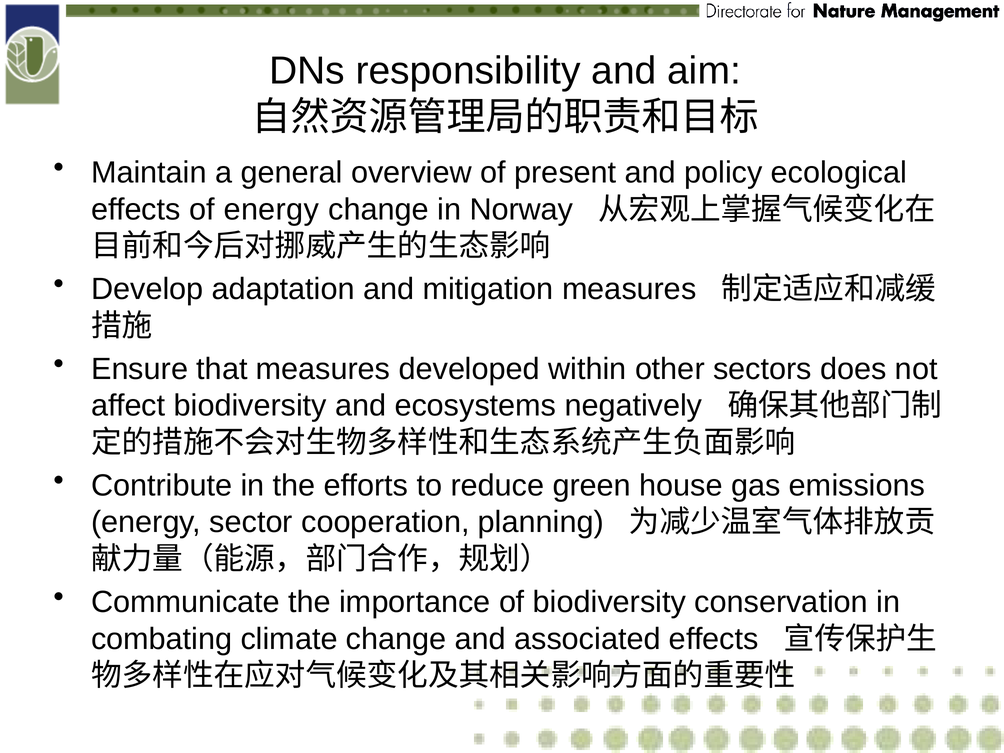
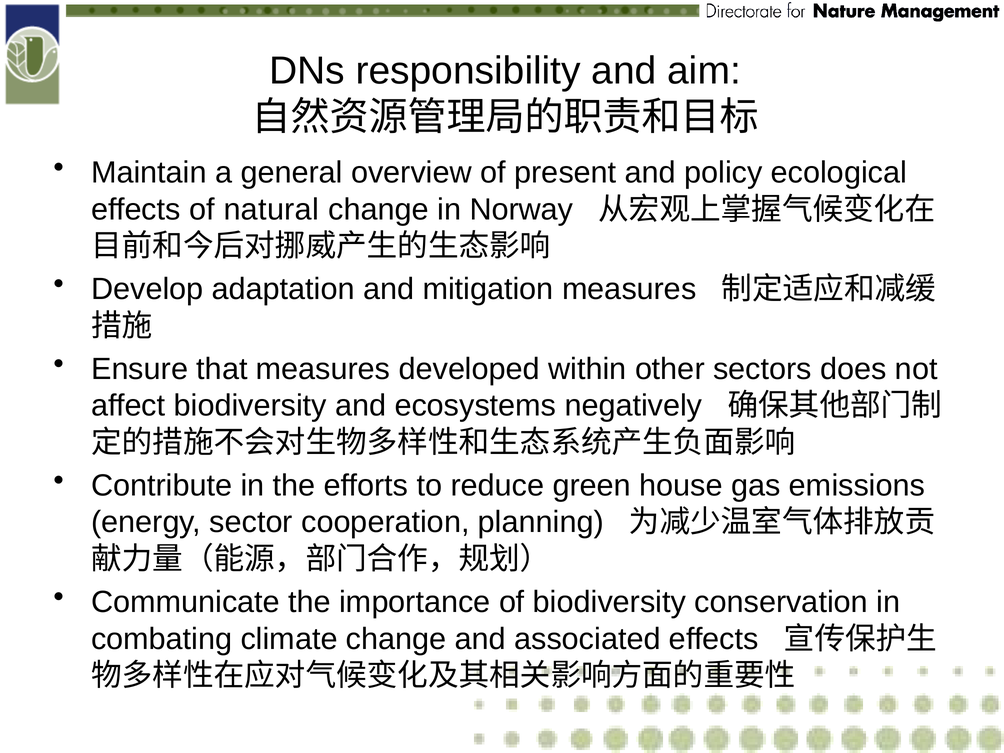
of energy: energy -> natural
